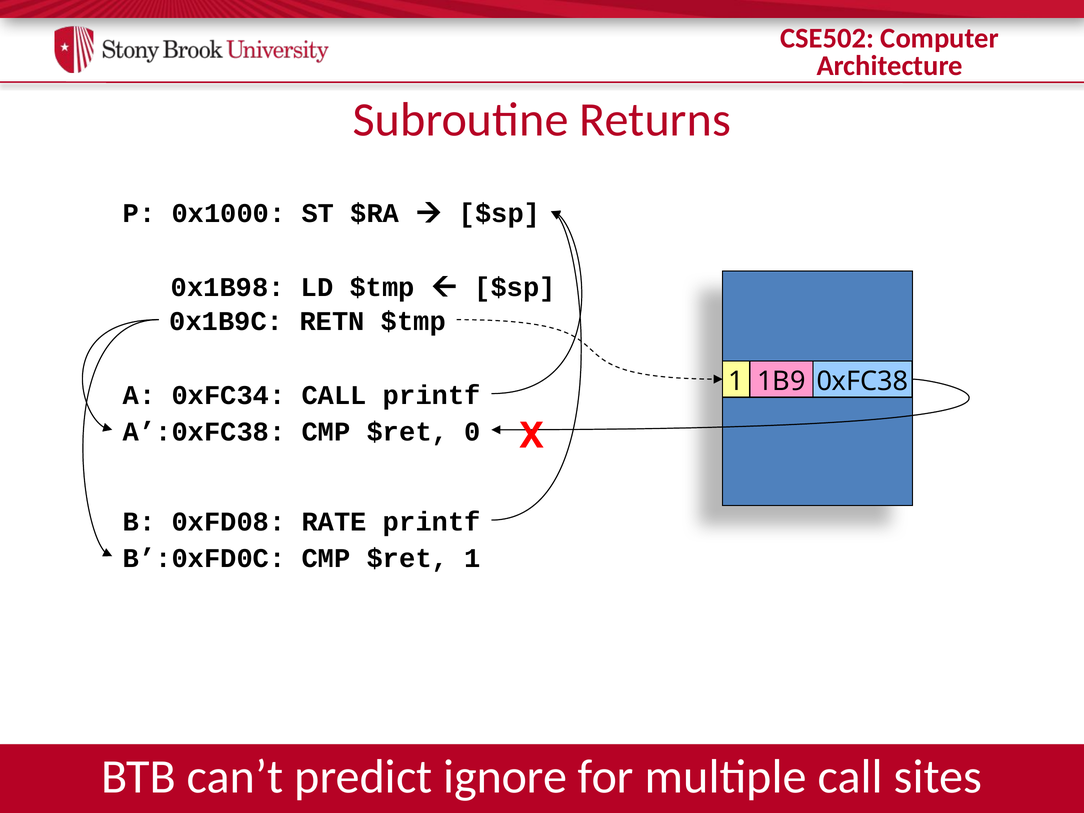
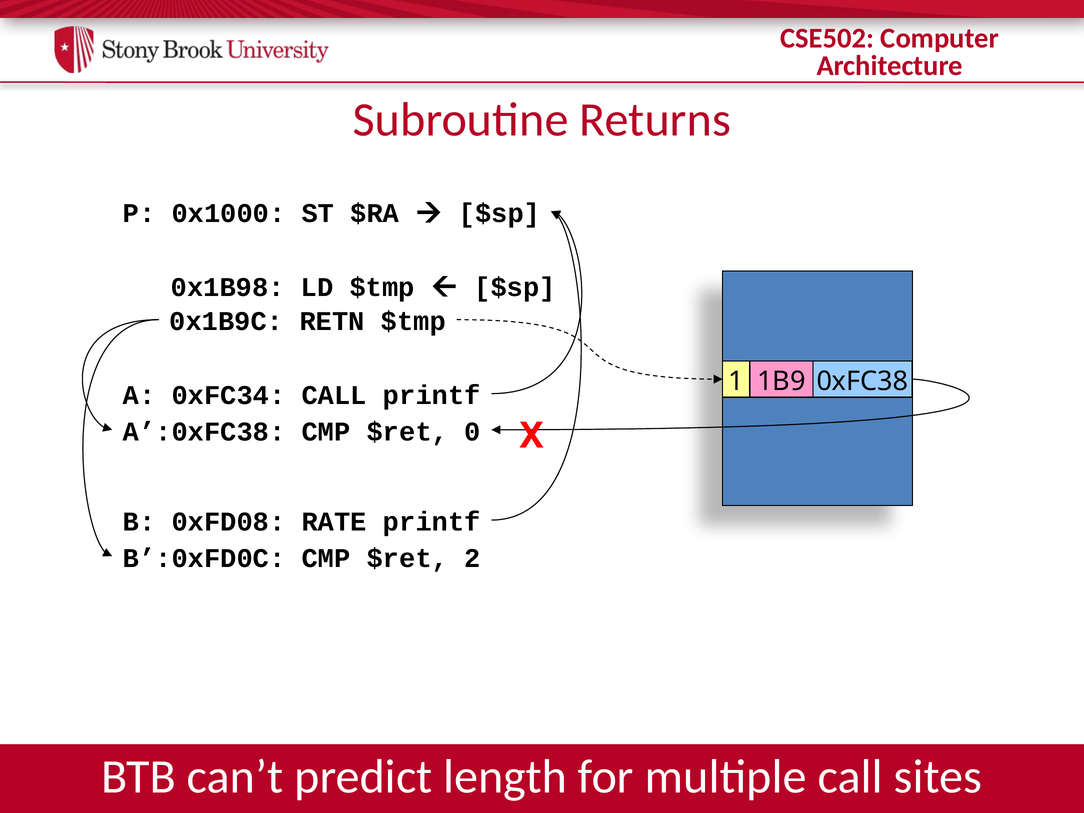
1: 1 -> 2
ignore: ignore -> length
